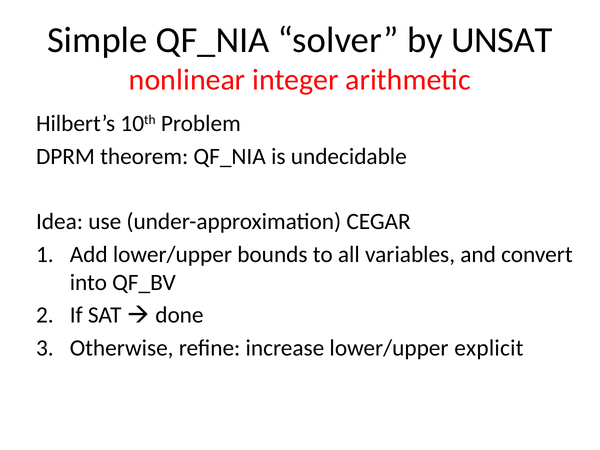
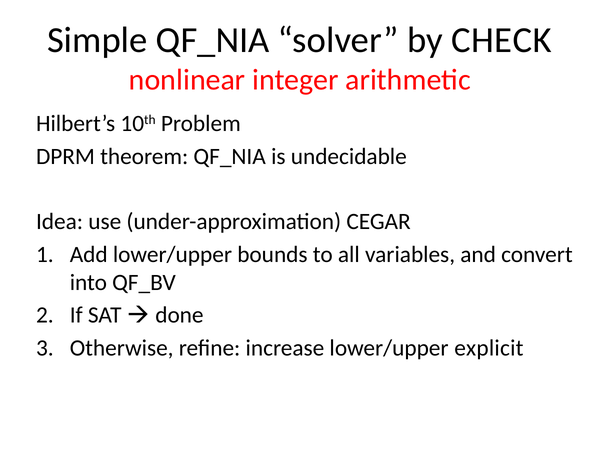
UNSAT: UNSAT -> CHECK
